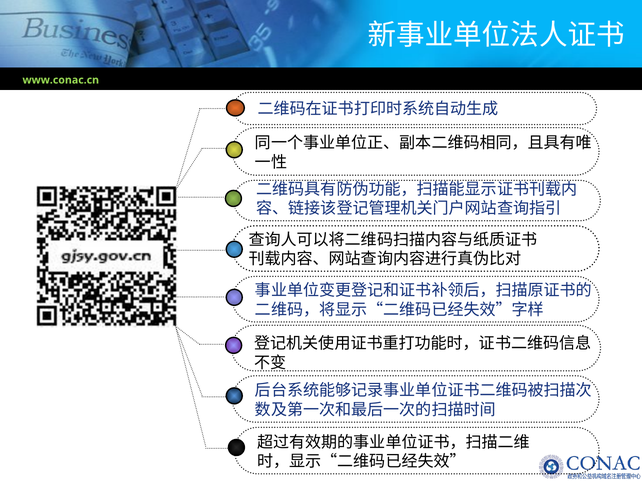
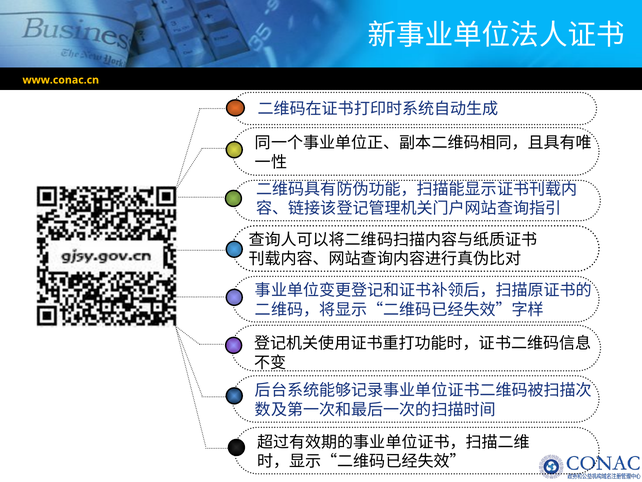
www.conac.cn colour: light green -> yellow
